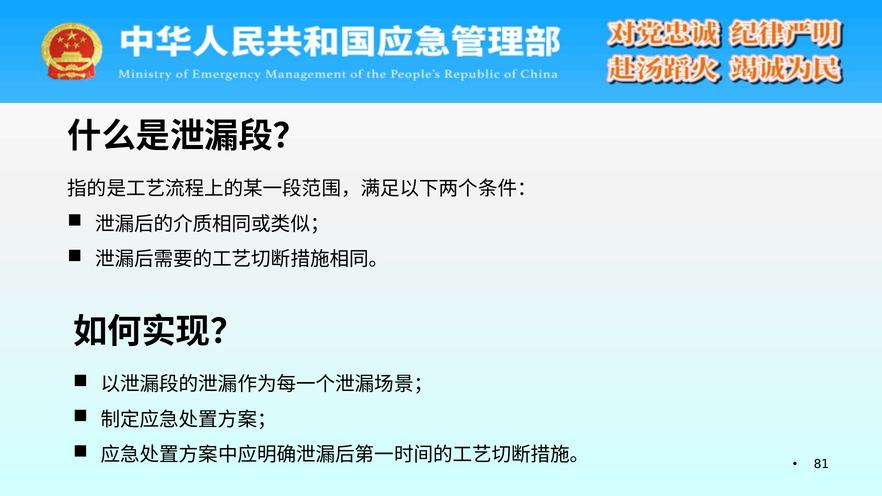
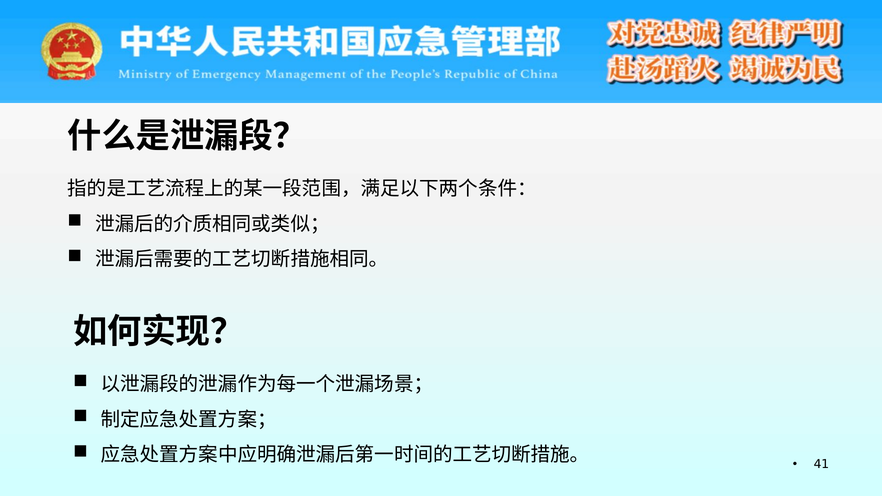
81: 81 -> 41
